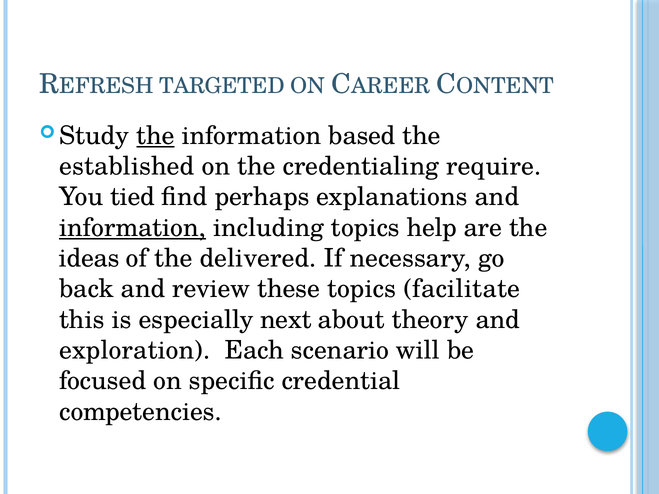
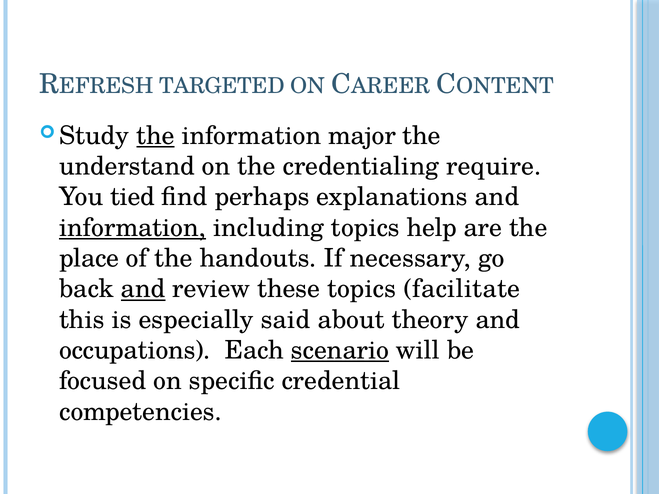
based: based -> major
established: established -> understand
ideas: ideas -> place
delivered: delivered -> handouts
and at (143, 289) underline: none -> present
next: next -> said
exploration: exploration -> occupations
scenario underline: none -> present
